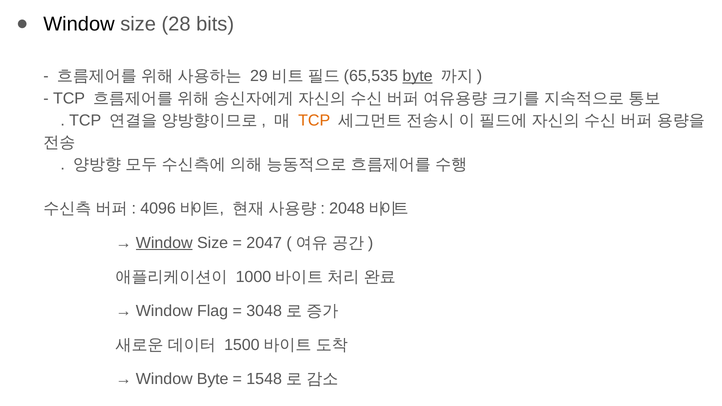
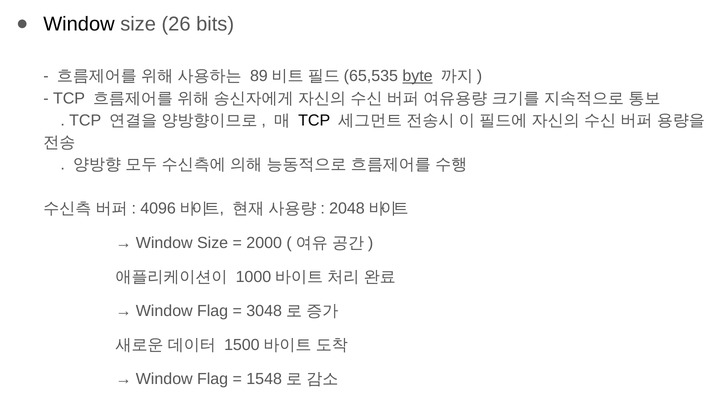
28: 28 -> 26
29: 29 -> 89
TCP at (314, 120) colour: orange -> black
Window at (164, 243) underline: present -> none
2047: 2047 -> 2000
Byte at (213, 379): Byte -> Flag
